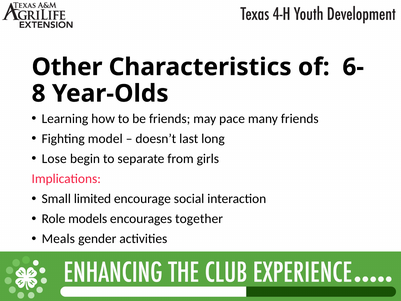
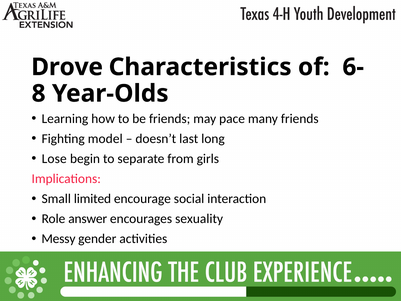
Other: Other -> Drove
models: models -> answer
together: together -> sexuality
Meals: Meals -> Messy
